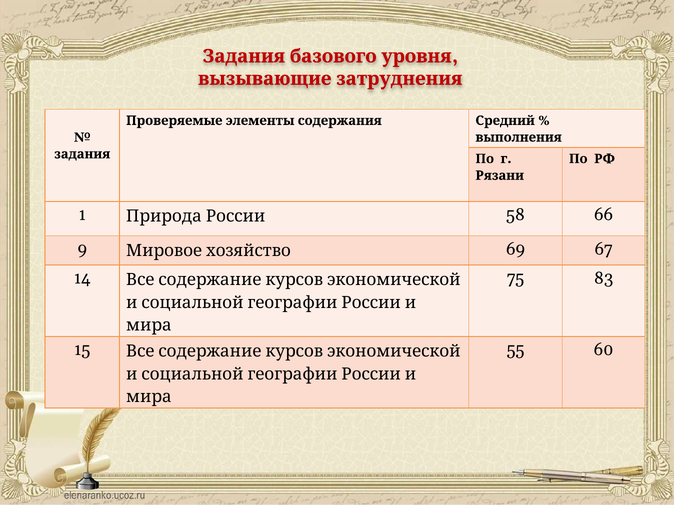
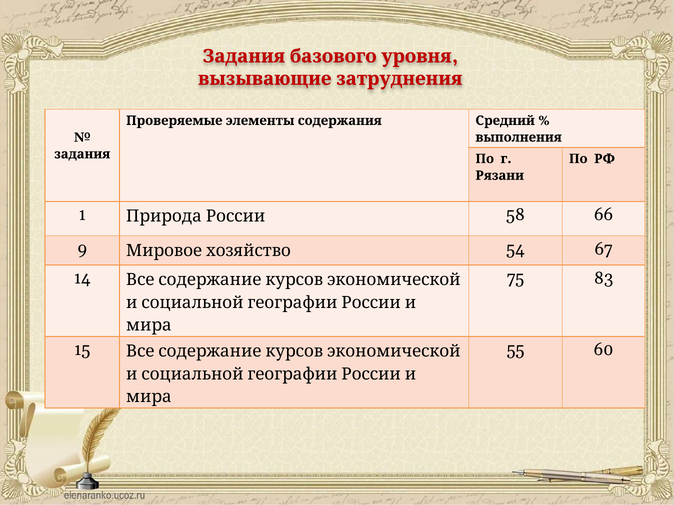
69: 69 -> 54
